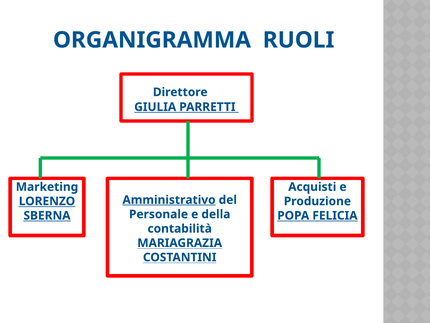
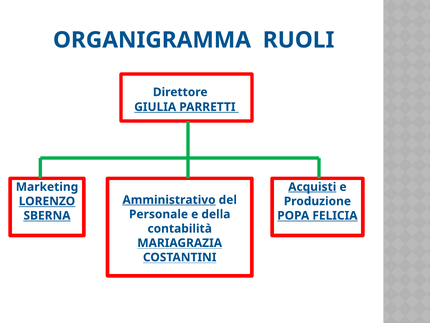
Acquisti underline: none -> present
